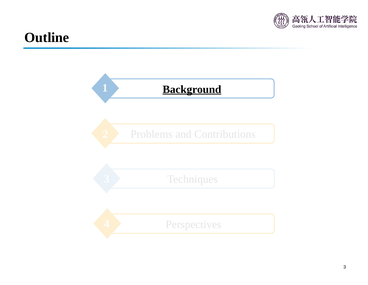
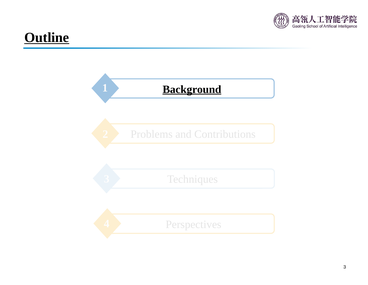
Outline underline: none -> present
